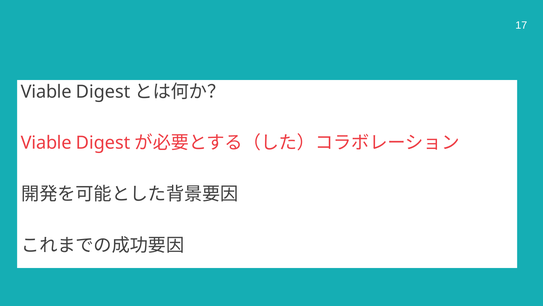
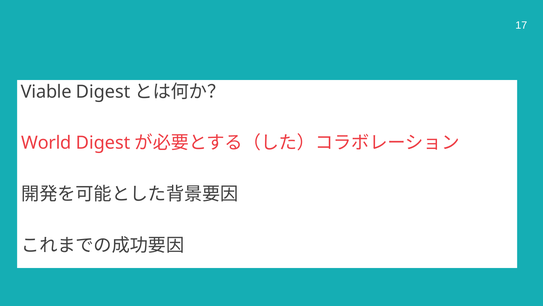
Viable at (46, 143): Viable -> World
